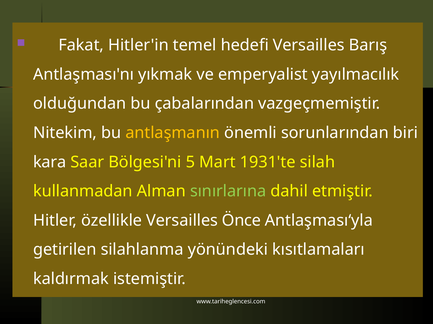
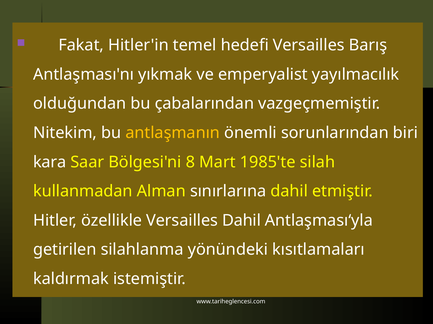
5: 5 -> 8
1931'te: 1931'te -> 1985'te
sınırlarına colour: light green -> white
Versailles Önce: Önce -> Dahil
